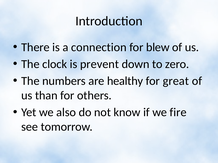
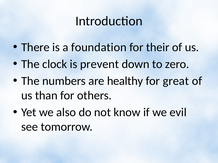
connection: connection -> foundation
blew: blew -> their
fire: fire -> evil
